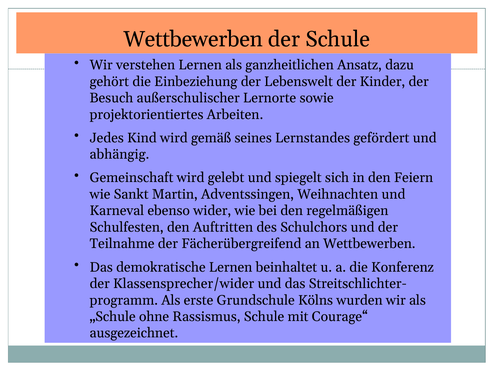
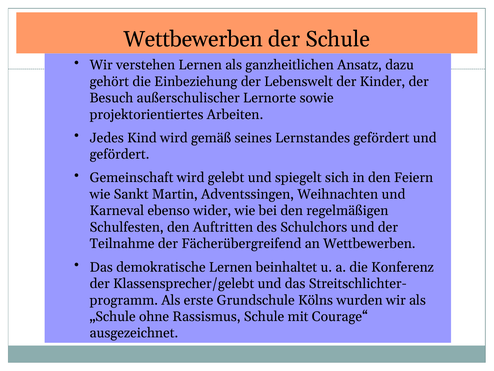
abhängig at (119, 154): abhängig -> gefördert
Klassensprecher/wider: Klassensprecher/wider -> Klassensprecher/gelebt
